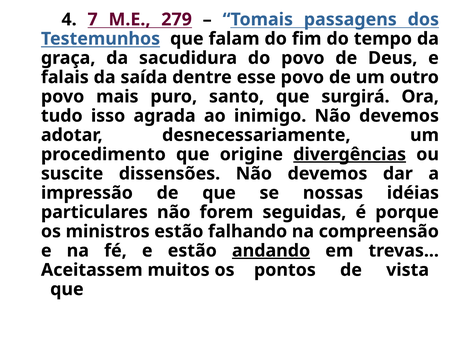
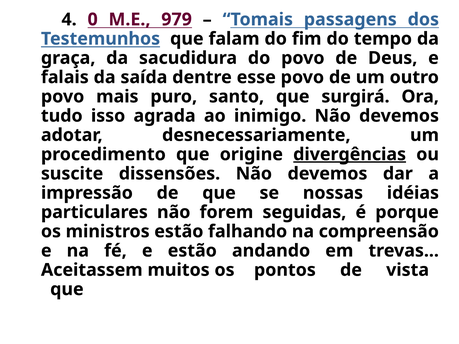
7: 7 -> 0
279: 279 -> 979
andando underline: present -> none
